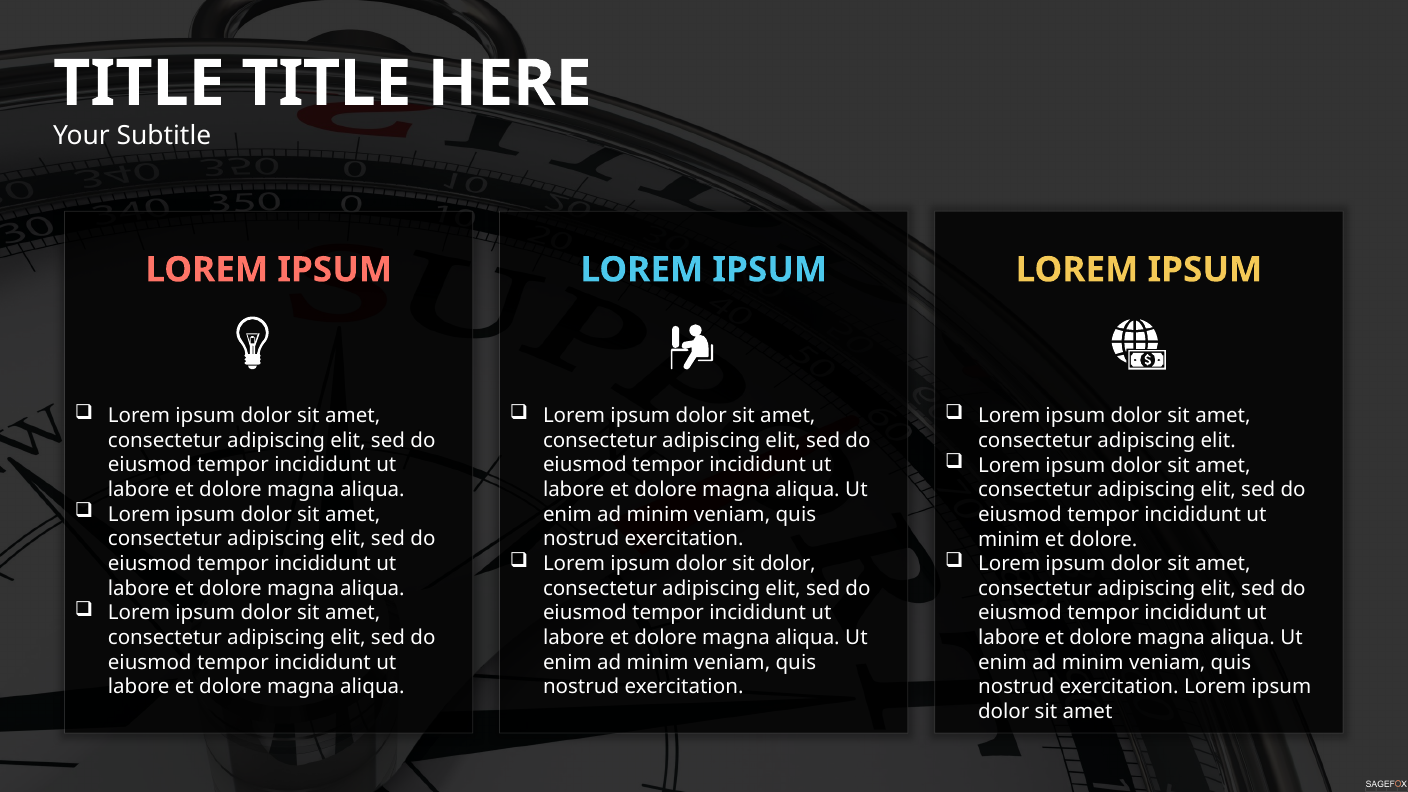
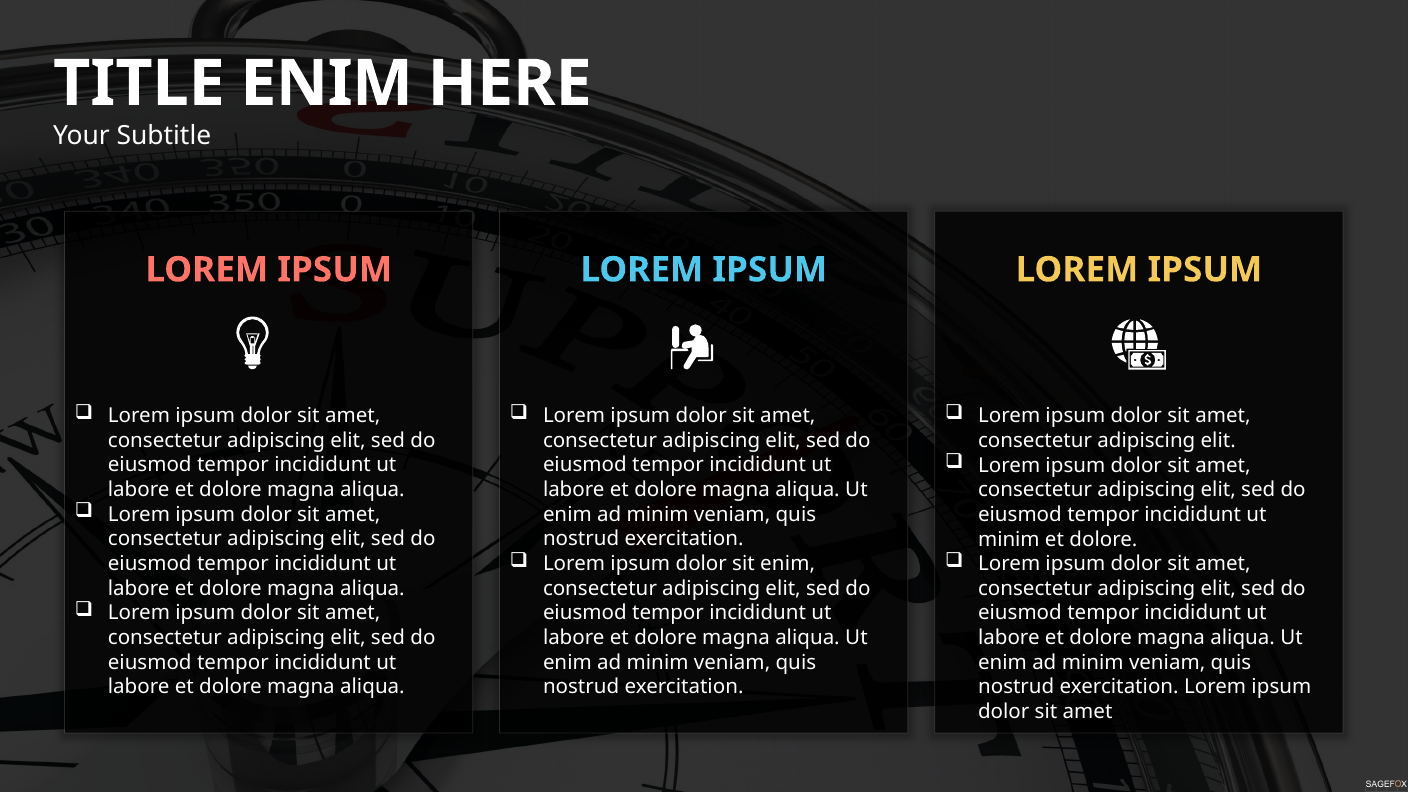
TITLE at (326, 84): TITLE -> ENIM
sit dolor: dolor -> enim
